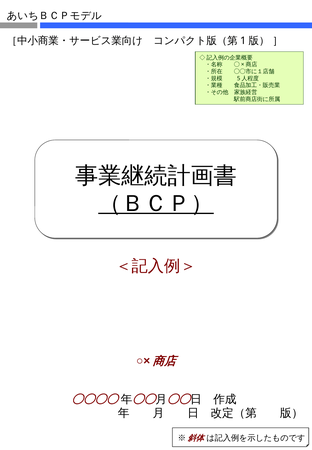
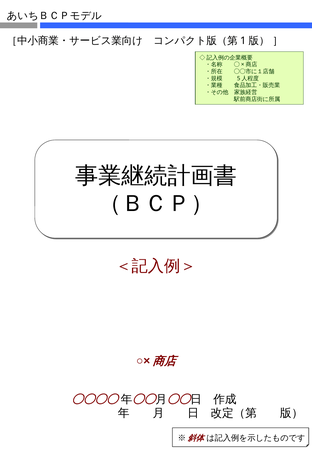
（ＢＣＰ） underline: present -> none
